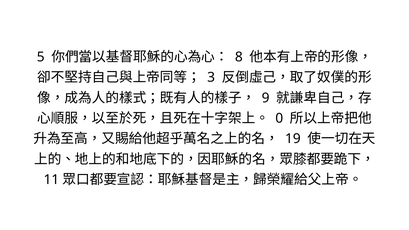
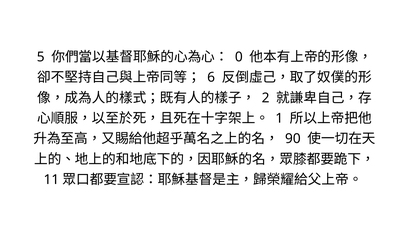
8: 8 -> 0
3: 3 -> 6
9: 9 -> 2
0: 0 -> 1
19: 19 -> 90
